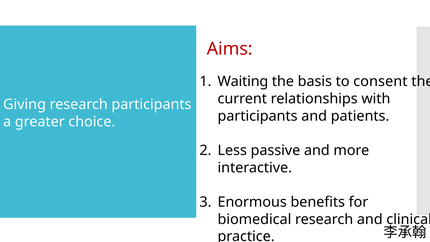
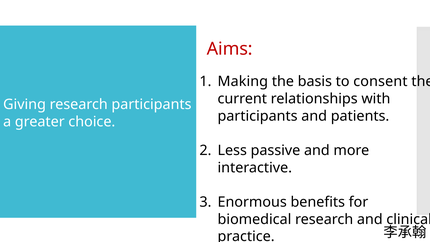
Waiting: Waiting -> Making
